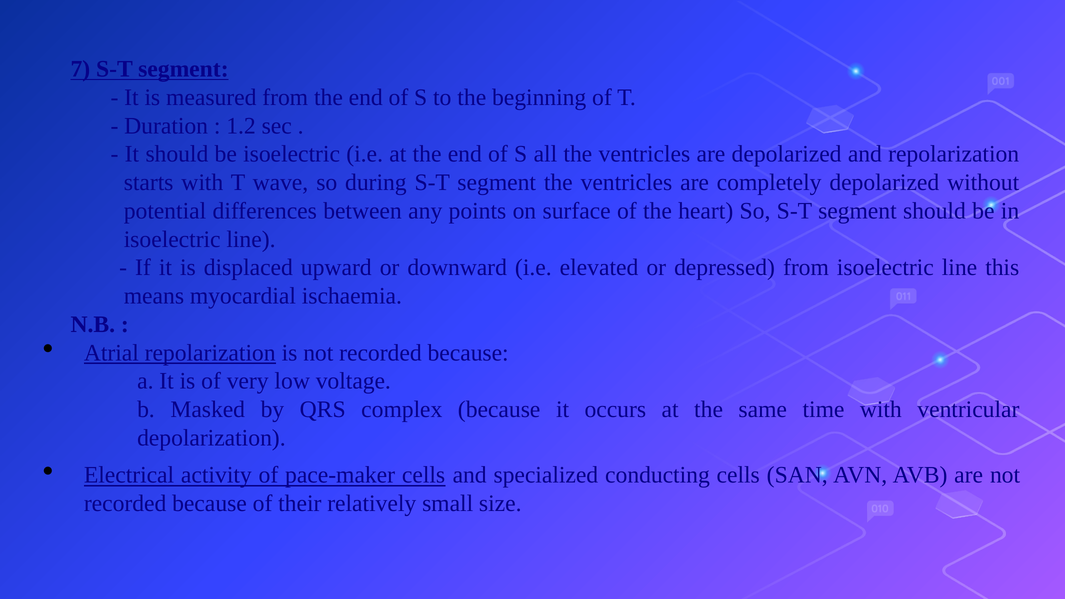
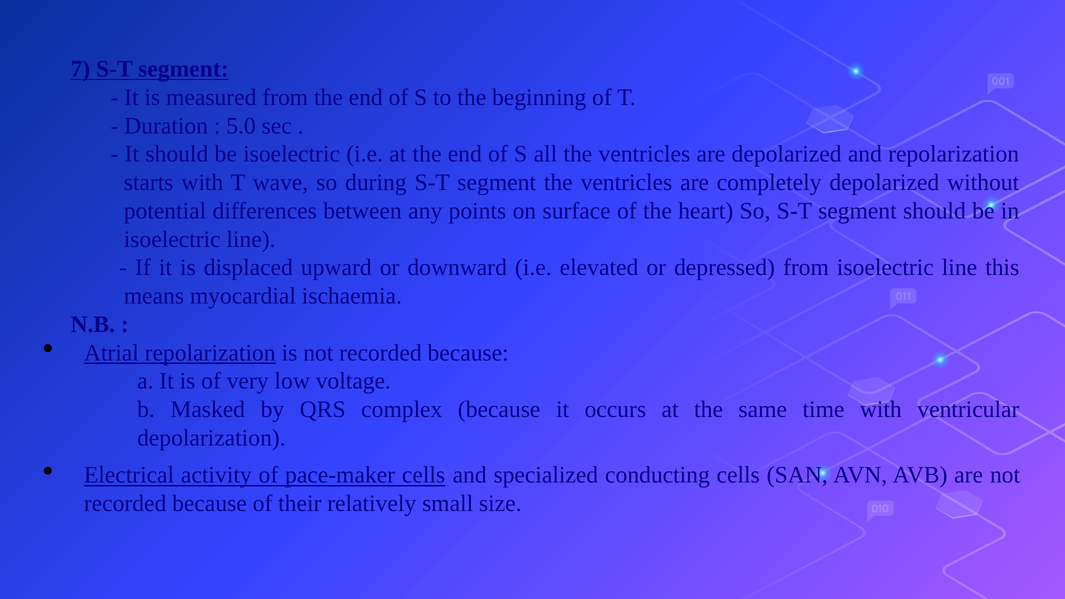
1.2: 1.2 -> 5.0
